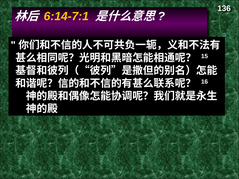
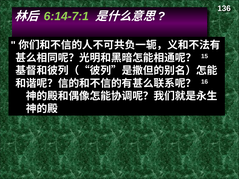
6:14-7:1 colour: yellow -> light green
